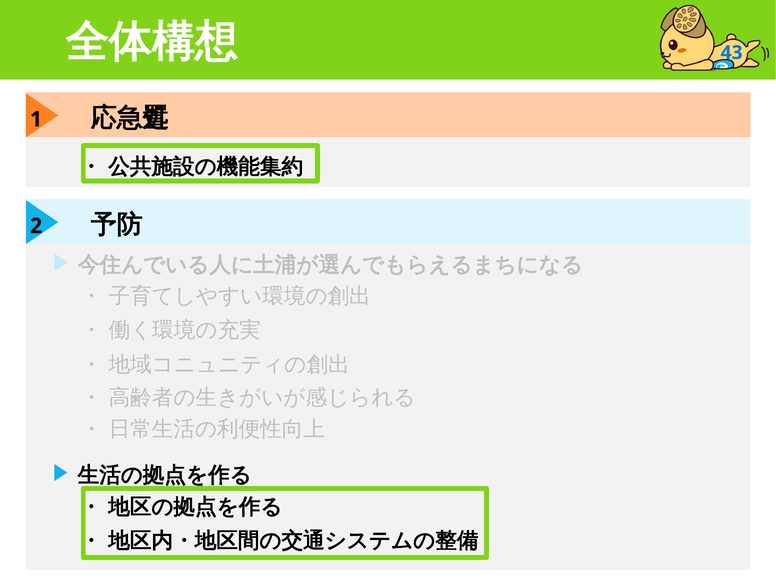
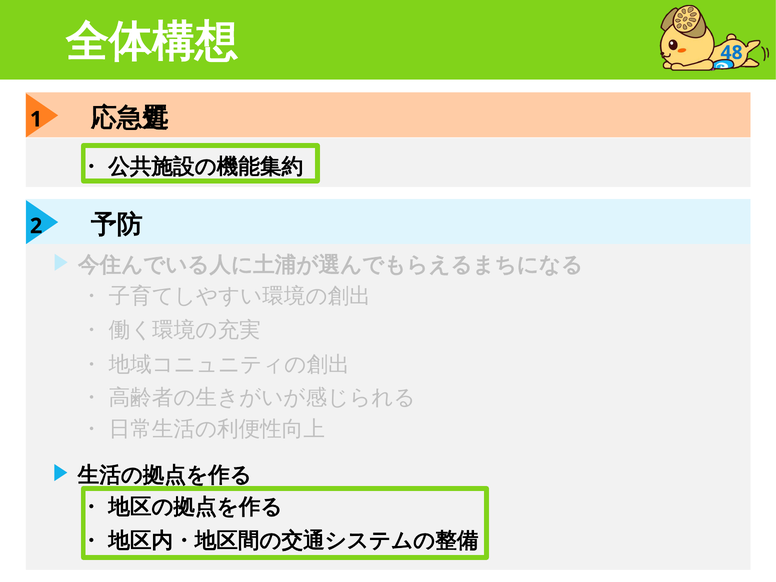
43: 43 -> 48
